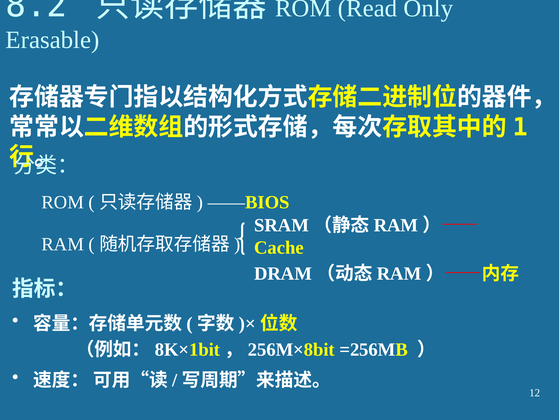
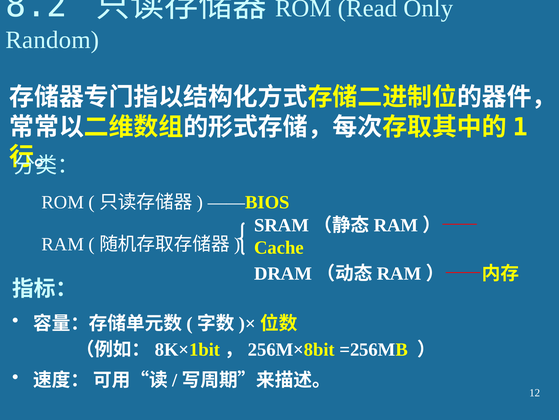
Erasable: Erasable -> Random
